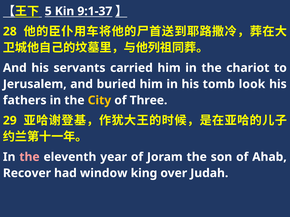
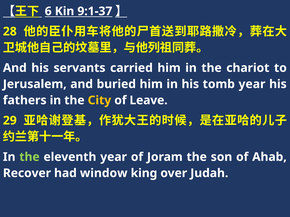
5: 5 -> 6
tomb look: look -> year
Three: Three -> Leave
the at (29, 157) colour: pink -> light green
